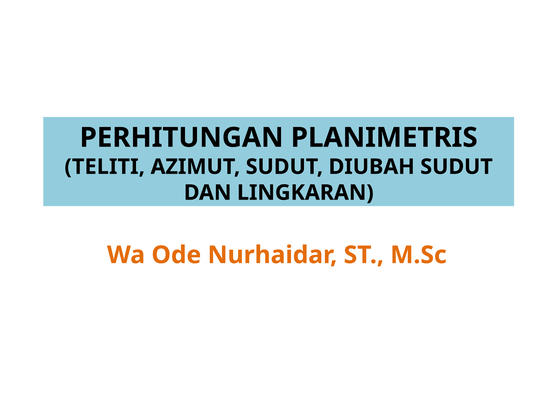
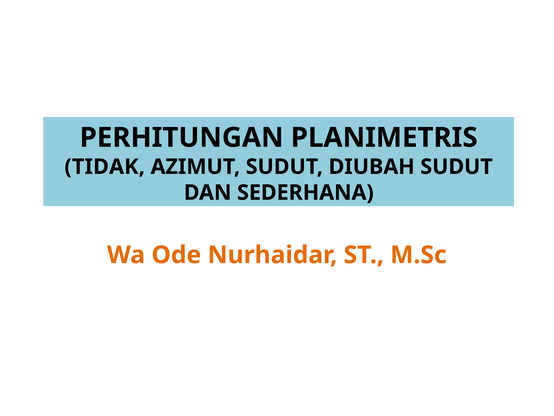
TELITI: TELITI -> TIDAK
LINGKARAN: LINGKARAN -> SEDERHANA
